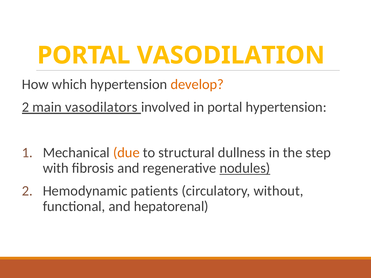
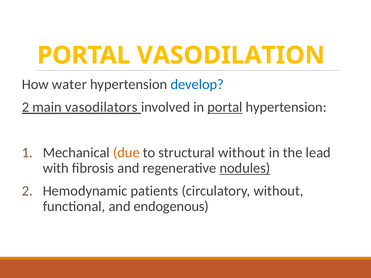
which: which -> water
develop colour: orange -> blue
portal at (225, 107) underline: none -> present
structural dullness: dullness -> without
step: step -> lead
hepatorenal: hepatorenal -> endogenous
